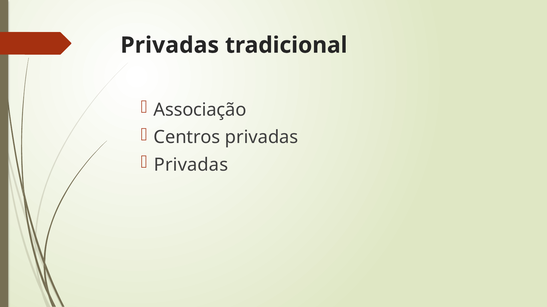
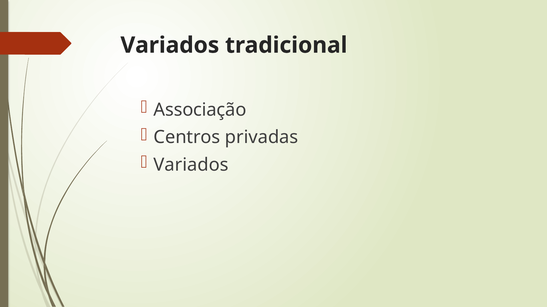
Privadas at (170, 45): Privadas -> Variados
Privadas at (191, 165): Privadas -> Variados
